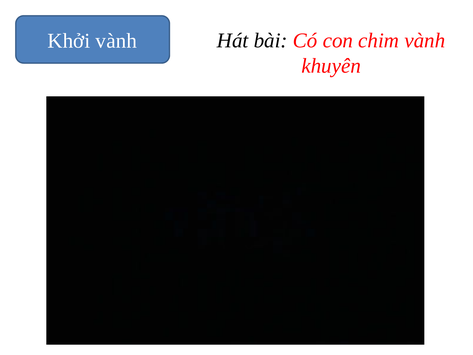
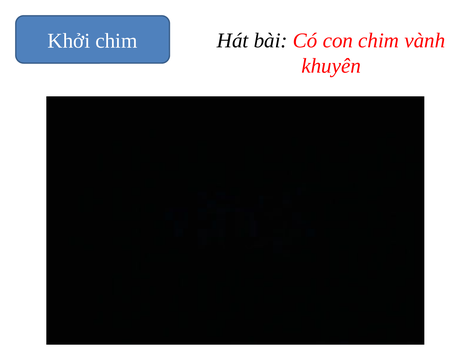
Khởi vành: vành -> chim
